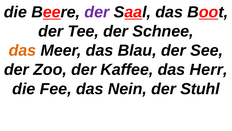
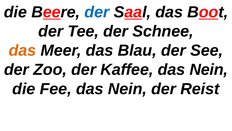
der at (97, 12) colour: purple -> blue
Kaffee das Herr: Herr -> Nein
Stuhl: Stuhl -> Reist
